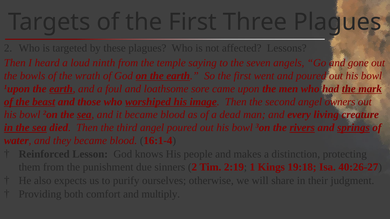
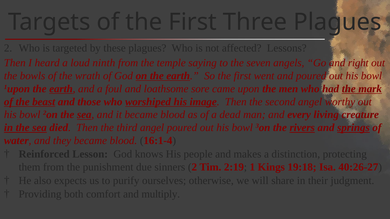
gone: gone -> right
owners: owners -> worthy
